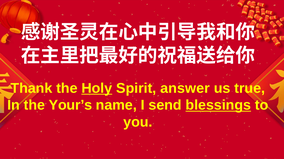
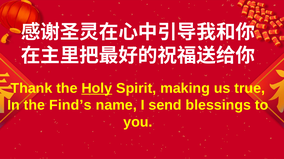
answer: answer -> making
Your’s: Your’s -> Find’s
blessings underline: present -> none
